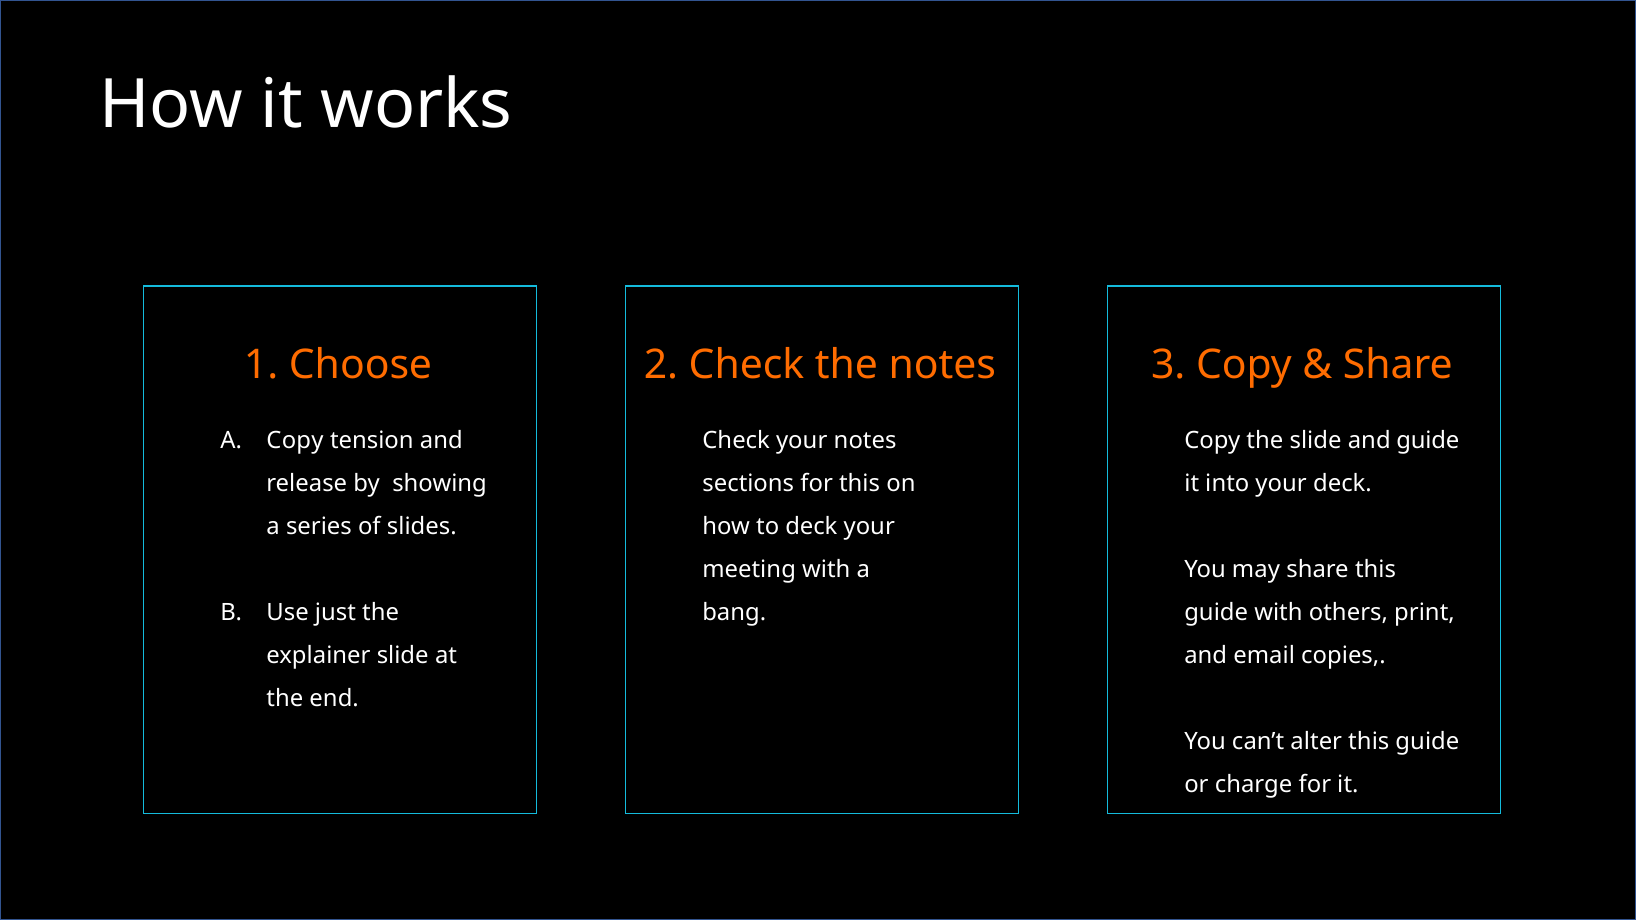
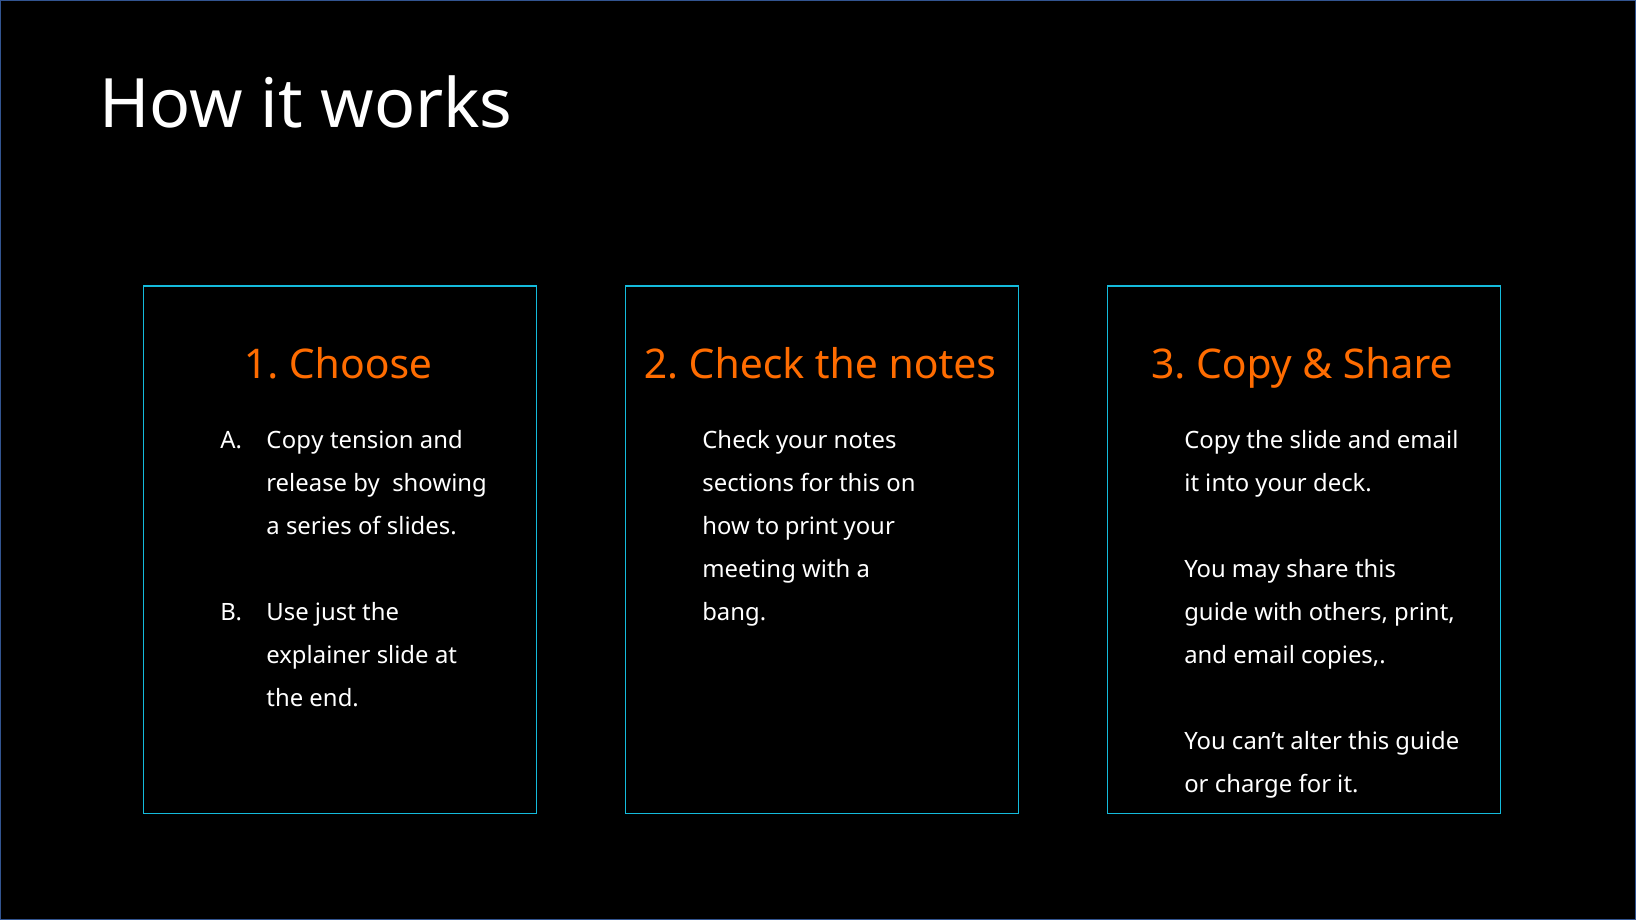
slide and guide: guide -> email
to deck: deck -> print
